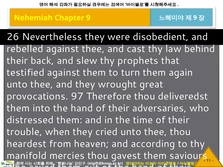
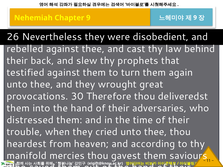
97: 97 -> 30
